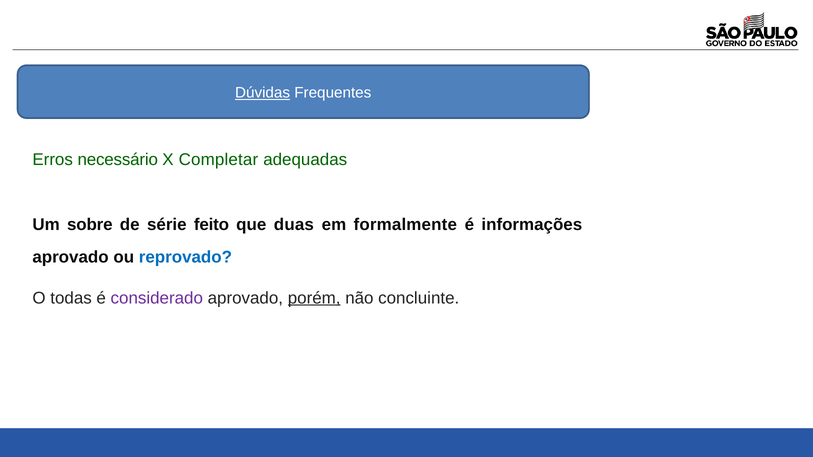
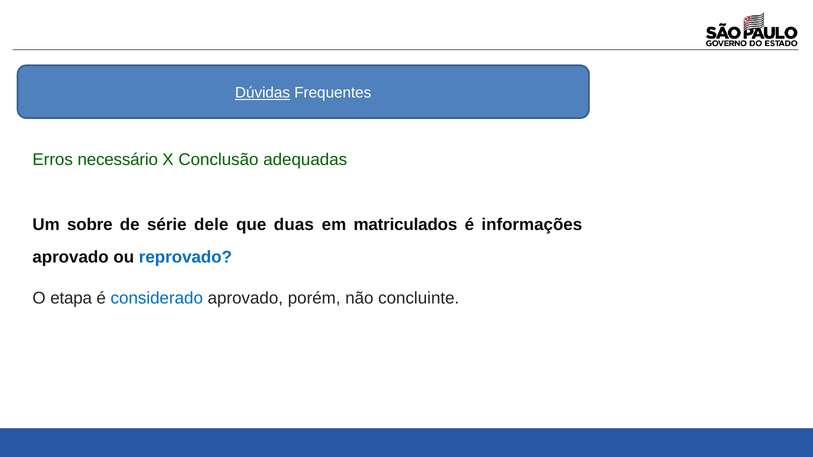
Completar: Completar -> Conclusão
feito: feito -> dele
formalmente: formalmente -> matriculados
todas: todas -> etapa
considerado colour: purple -> blue
porém underline: present -> none
